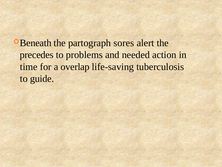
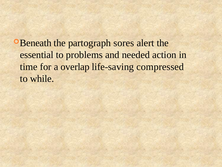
precedes: precedes -> essential
tuberculosis: tuberculosis -> compressed
guide: guide -> while
